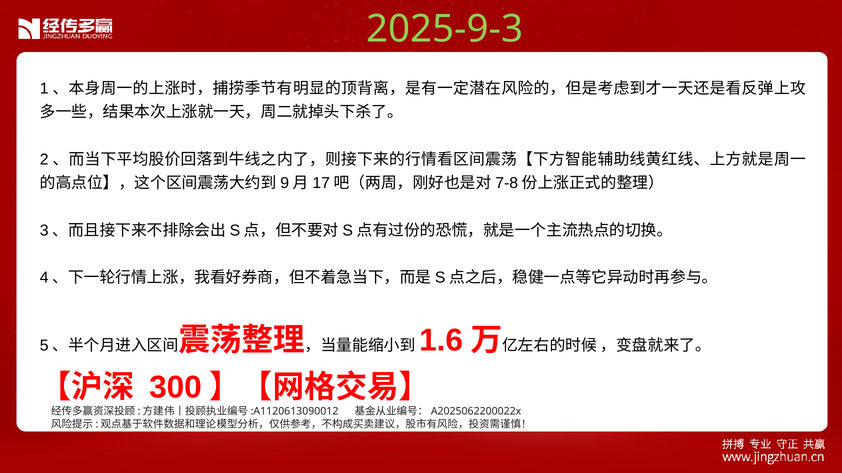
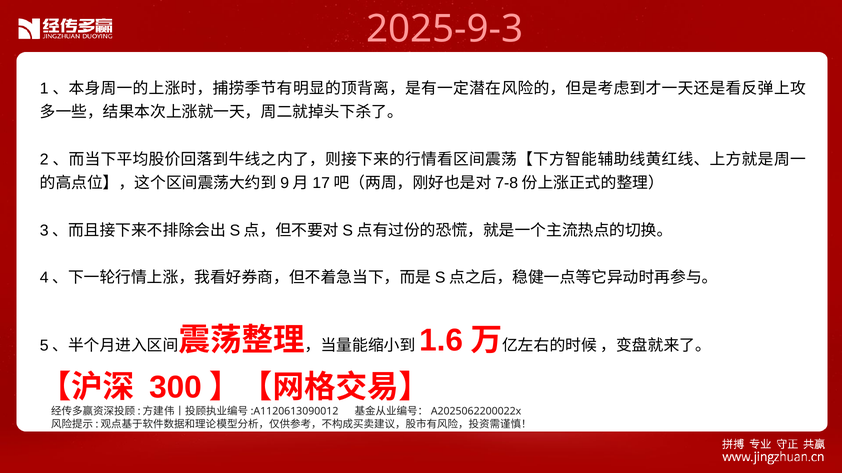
2025-9-3 colour: light green -> pink
